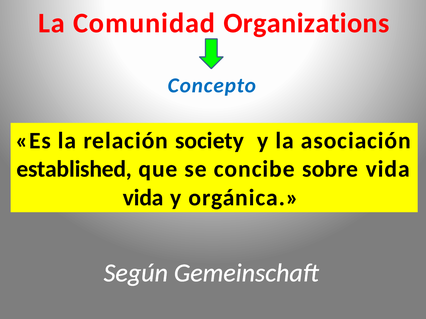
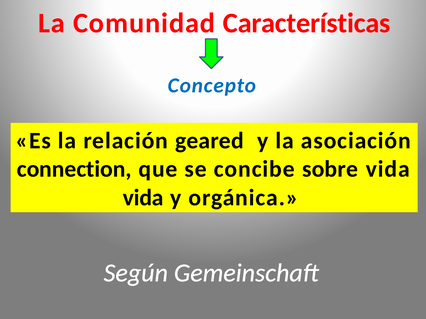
Organizations: Organizations -> Características
society: society -> geared
established: established -> connection
